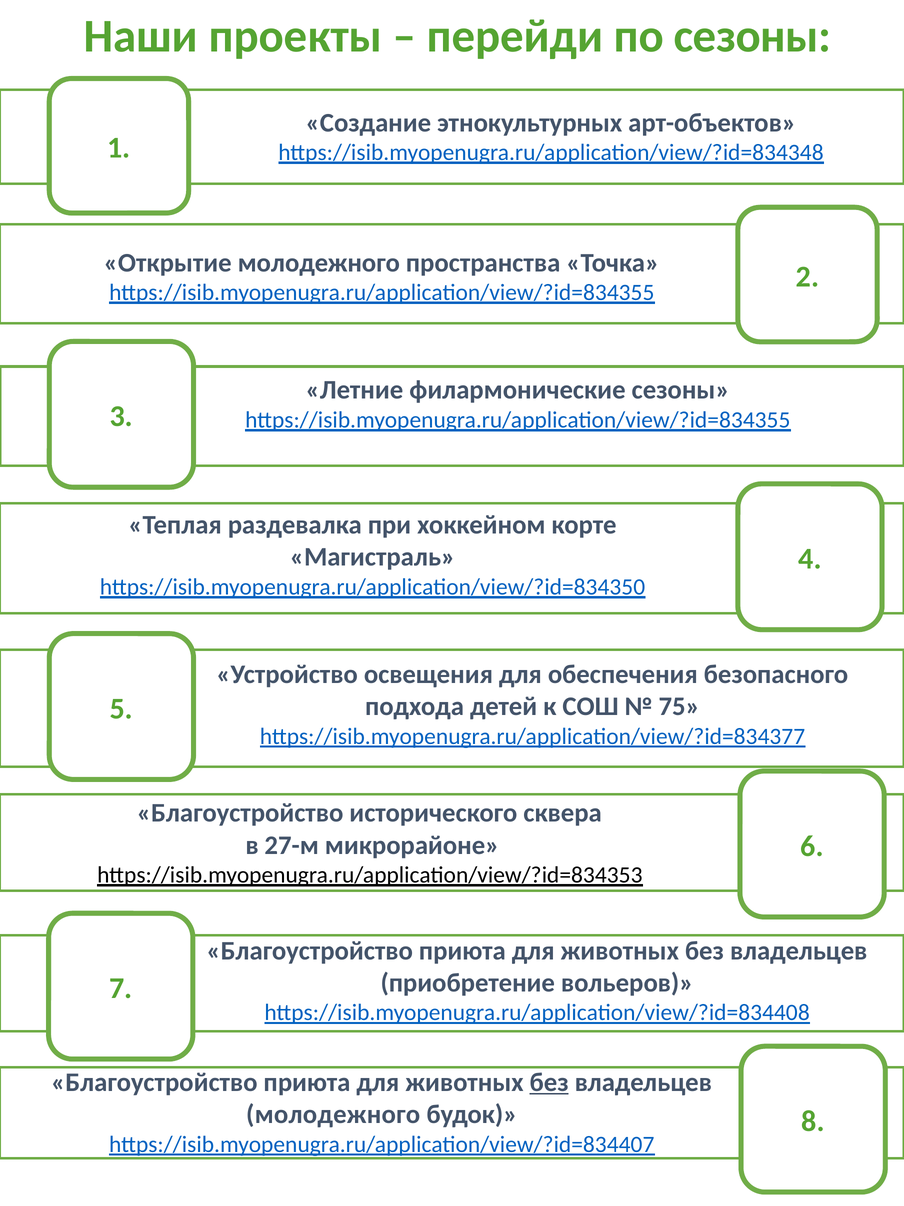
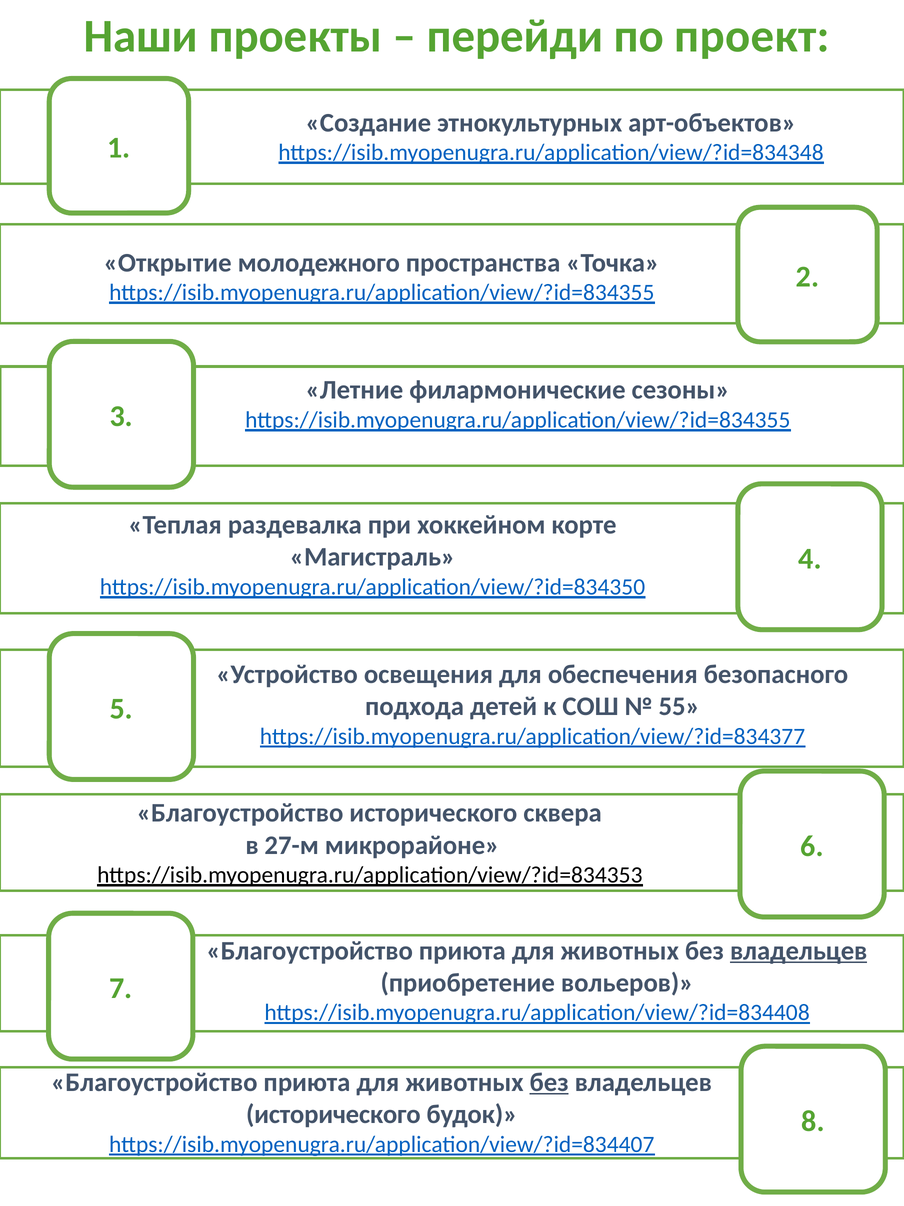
по сезоны: сезоны -> проект
75: 75 -> 55
владельцев at (799, 950) underline: none -> present
молодежного at (333, 1114): молодежного -> исторического
